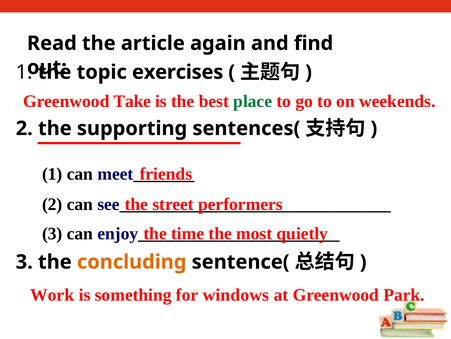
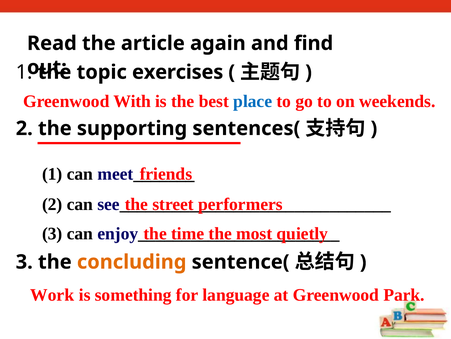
Take: Take -> With
place colour: green -> blue
windows: windows -> language
